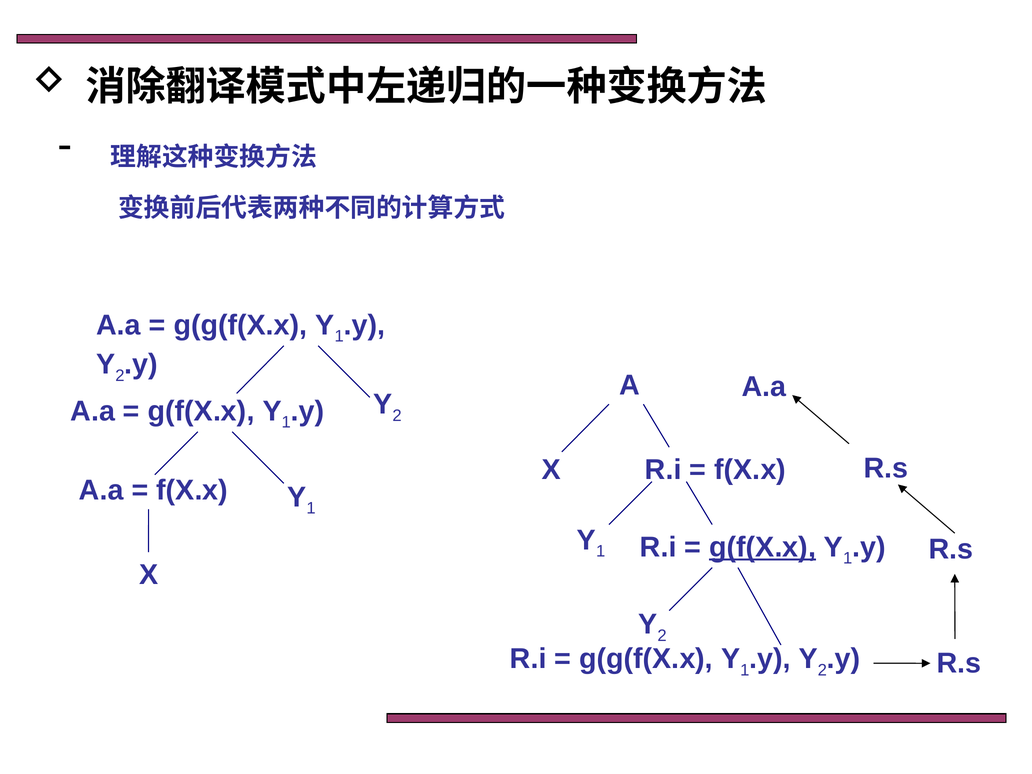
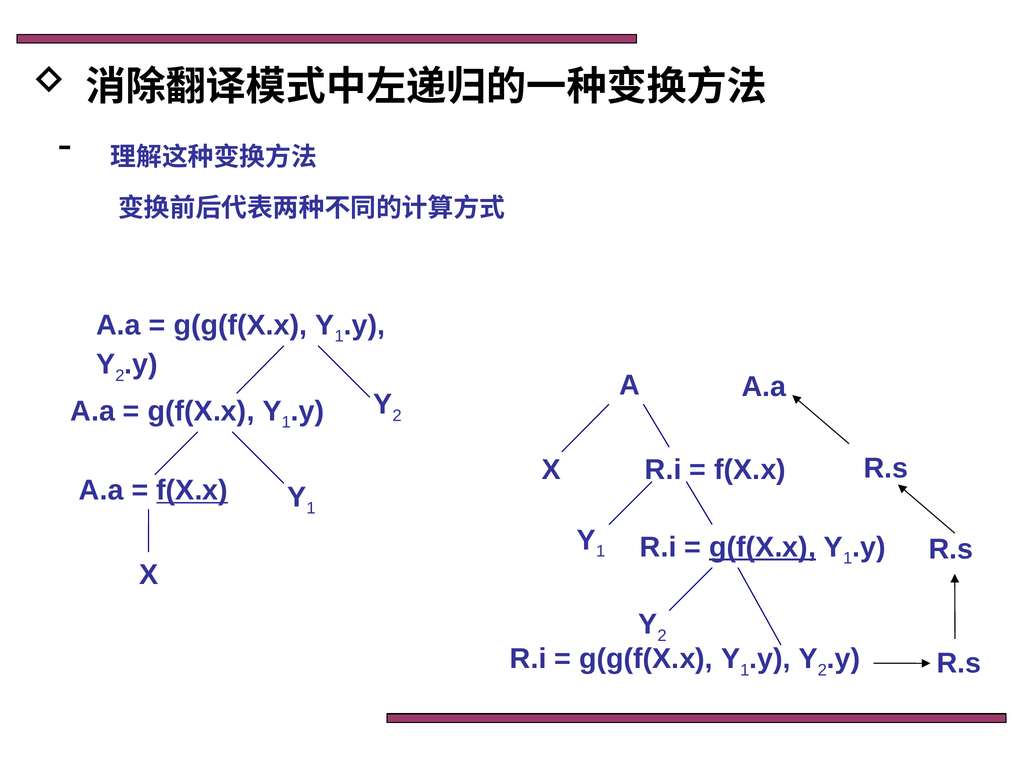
f(X.x at (192, 490) underline: none -> present
